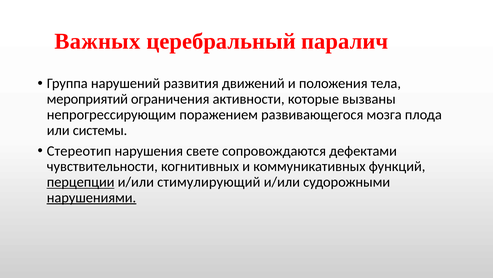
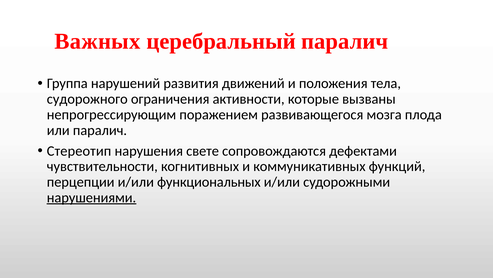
мероприятий: мероприятий -> судорожного
или системы: системы -> паралич
перцепции underline: present -> none
стимулирующий: стимулирующий -> функциональных
